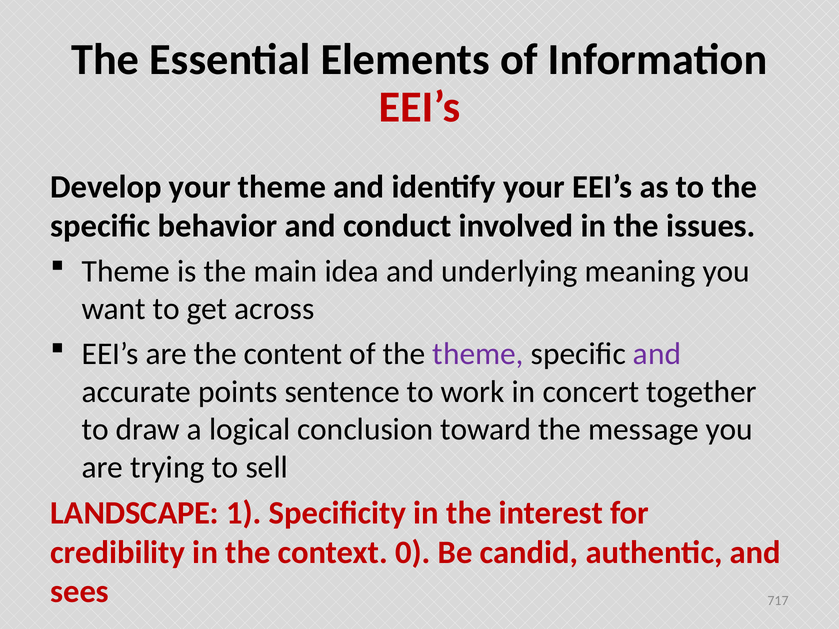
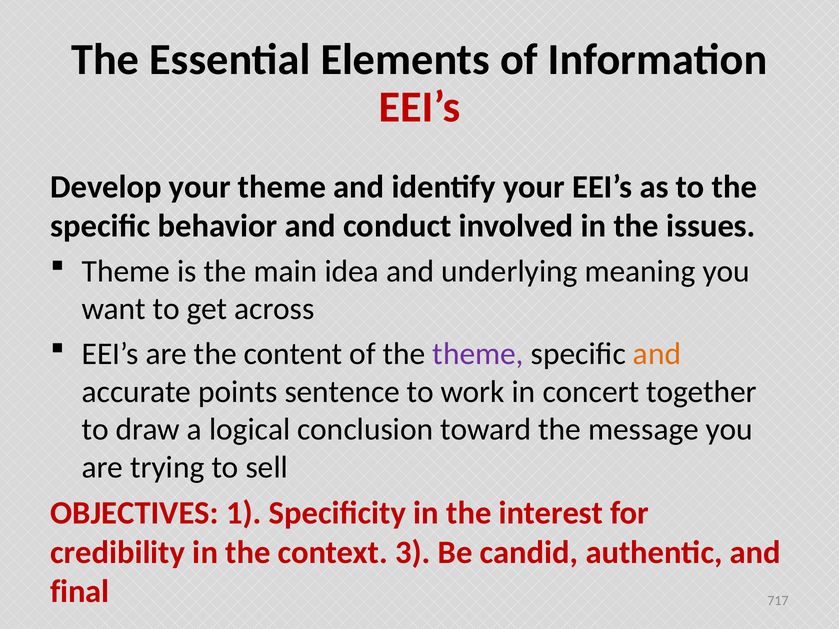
and at (657, 354) colour: purple -> orange
LANDSCAPE: LANDSCAPE -> OBJECTIVES
0: 0 -> 3
sees: sees -> final
